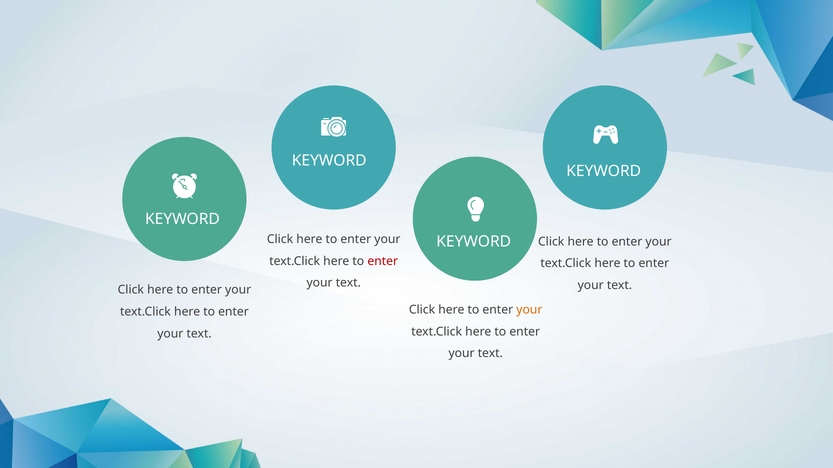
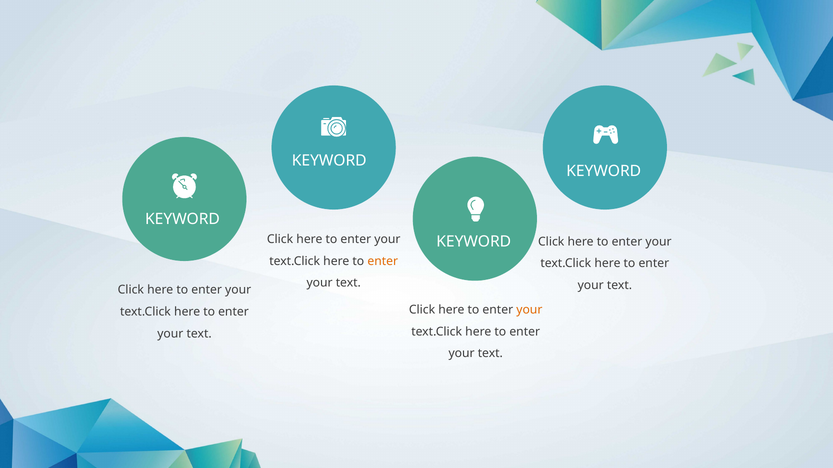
enter at (383, 261) colour: red -> orange
